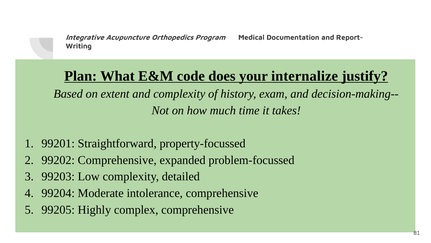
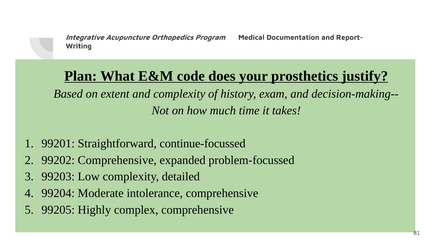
internalize: internalize -> prosthetics
property-focussed: property-focussed -> continue-focussed
